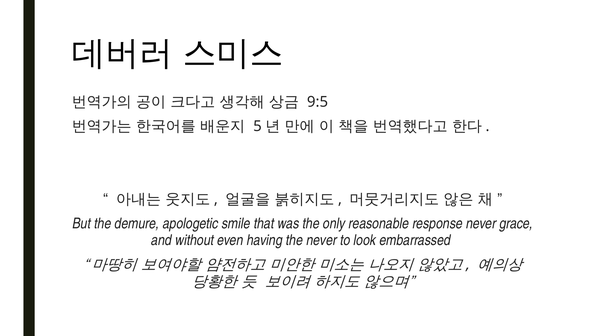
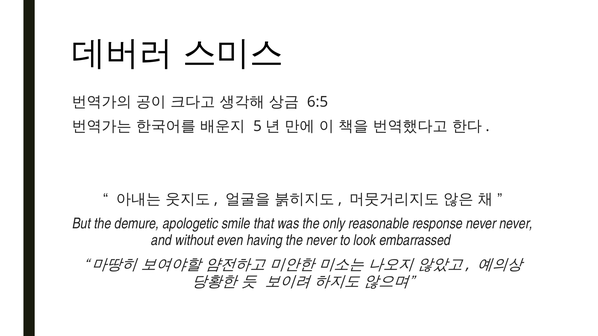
9:5: 9:5 -> 6:5
never grace: grace -> never
